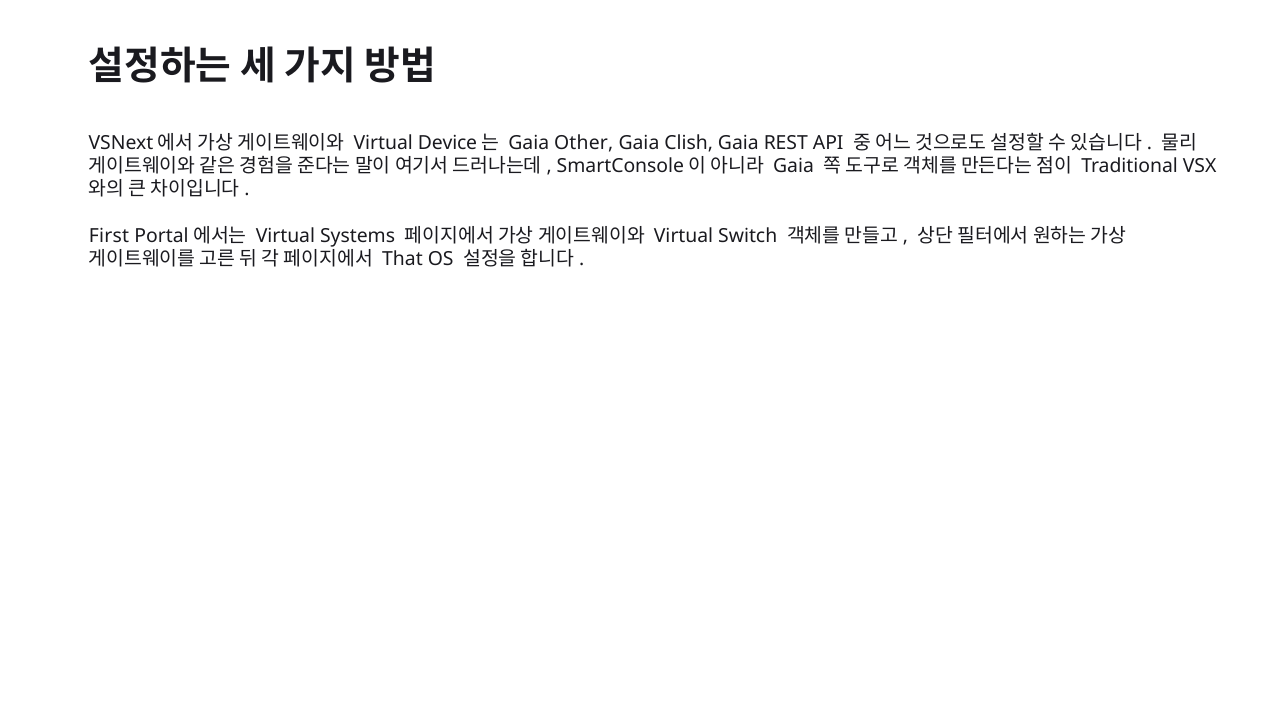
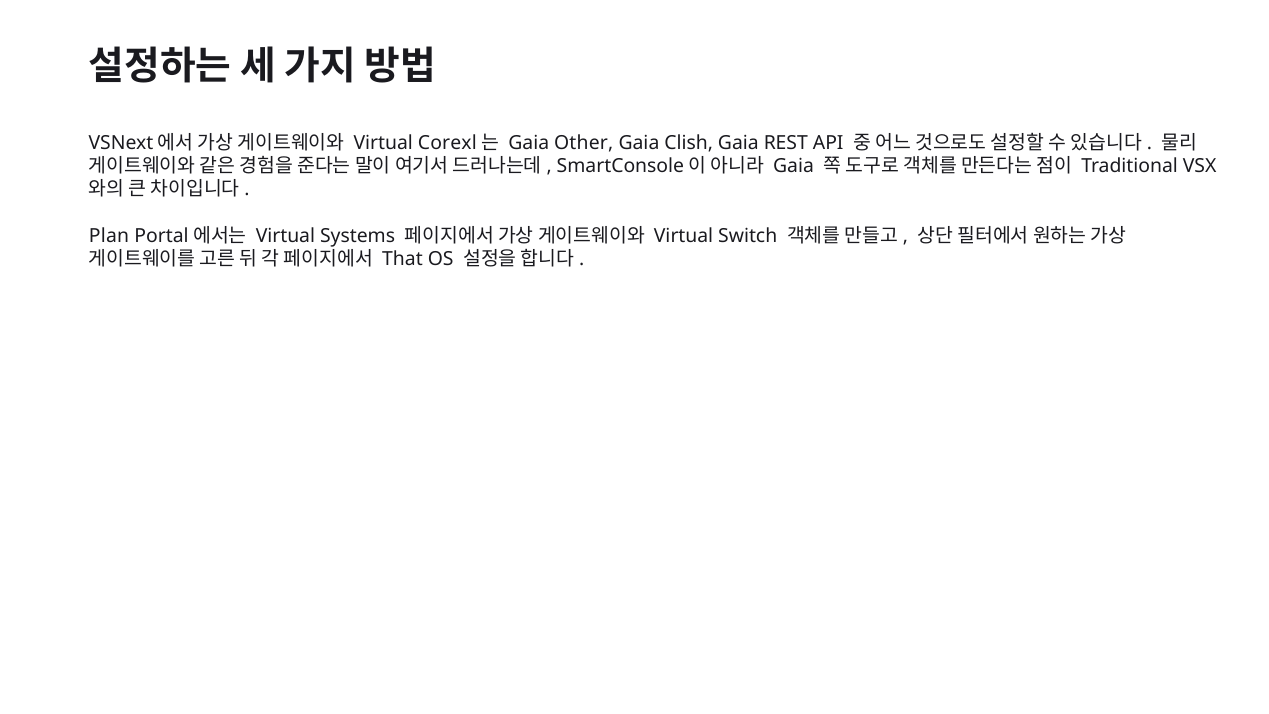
Device: Device -> Corexl
First: First -> Plan
